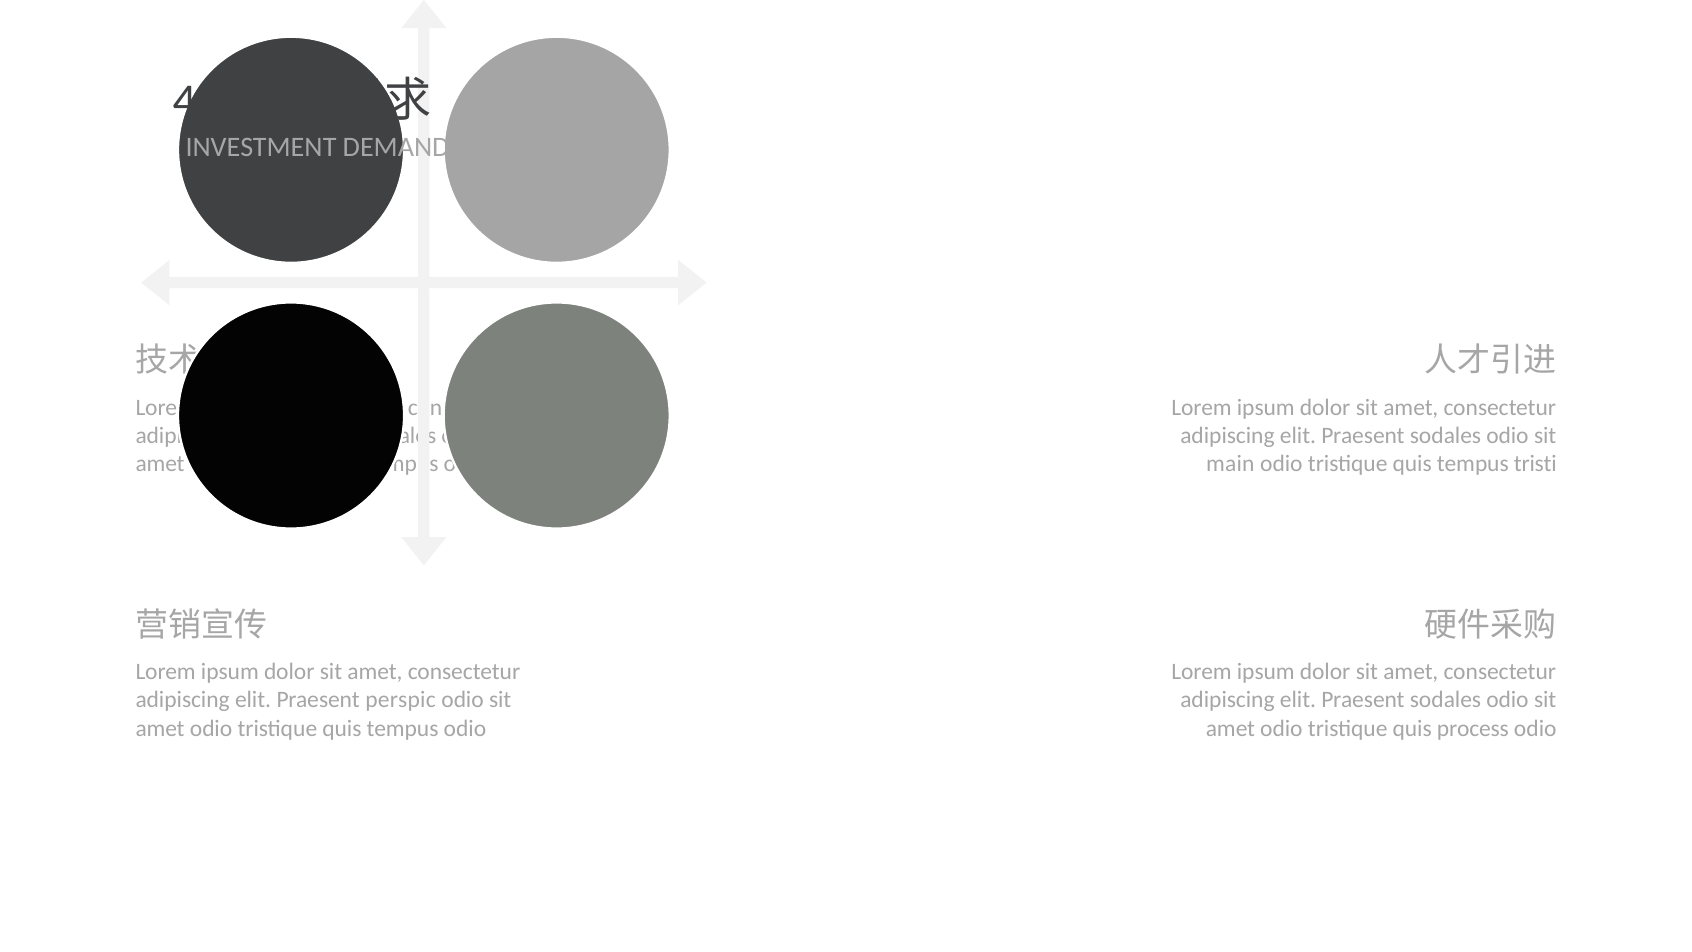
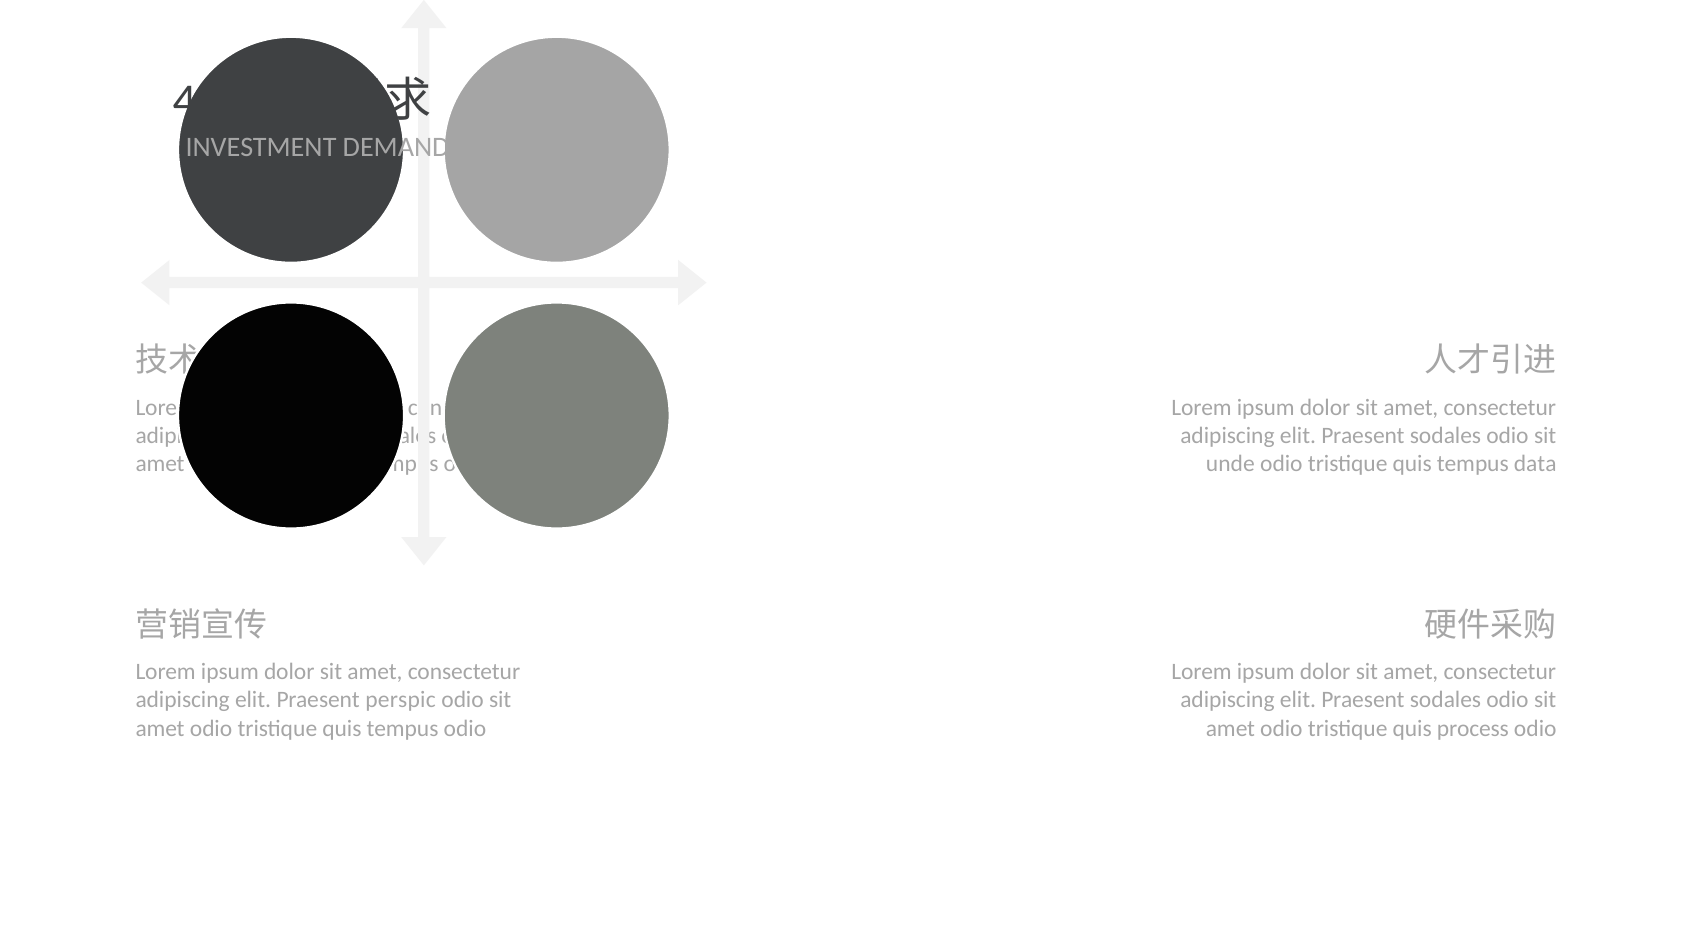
main: main -> unde
tristi: tristi -> data
